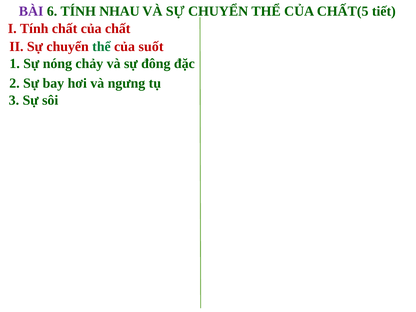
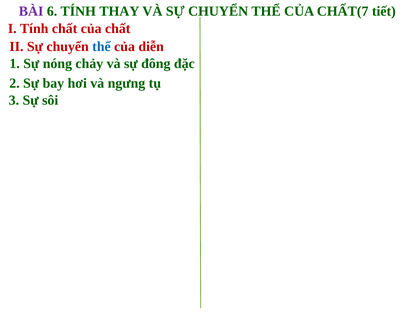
NHAU: NHAU -> THAY
CHẤT(5: CHẤT(5 -> CHẤT(7
thể at (101, 47) colour: green -> blue
suốt: suốt -> diễn
